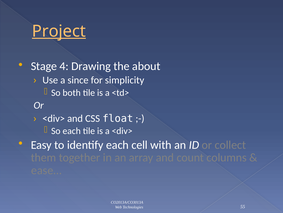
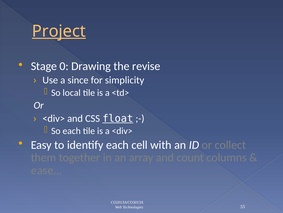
4: 4 -> 0
about: about -> revise
both: both -> local
float underline: none -> present
